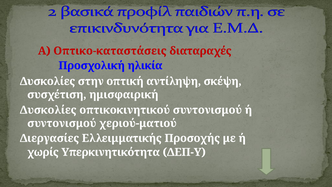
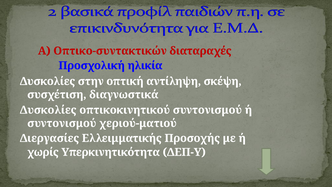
Οπτικο-καταστάσεις: Οπτικο-καταστάσεις -> Οπτικο-συντακτικών
ημισφαιρική: ημισφαιρική -> διαγνωστικά
